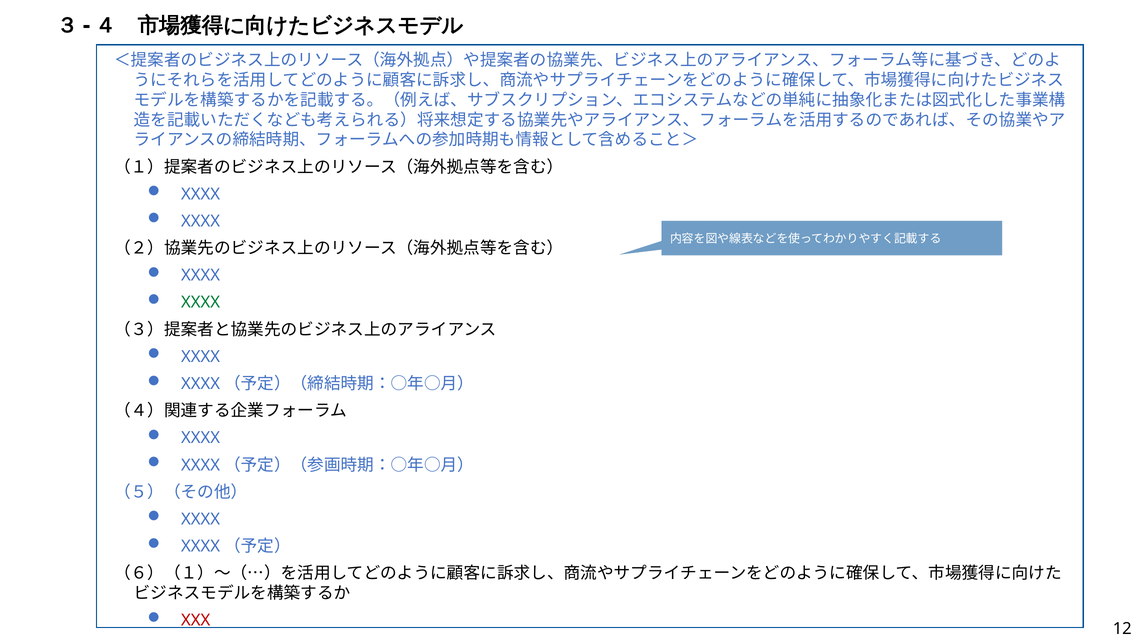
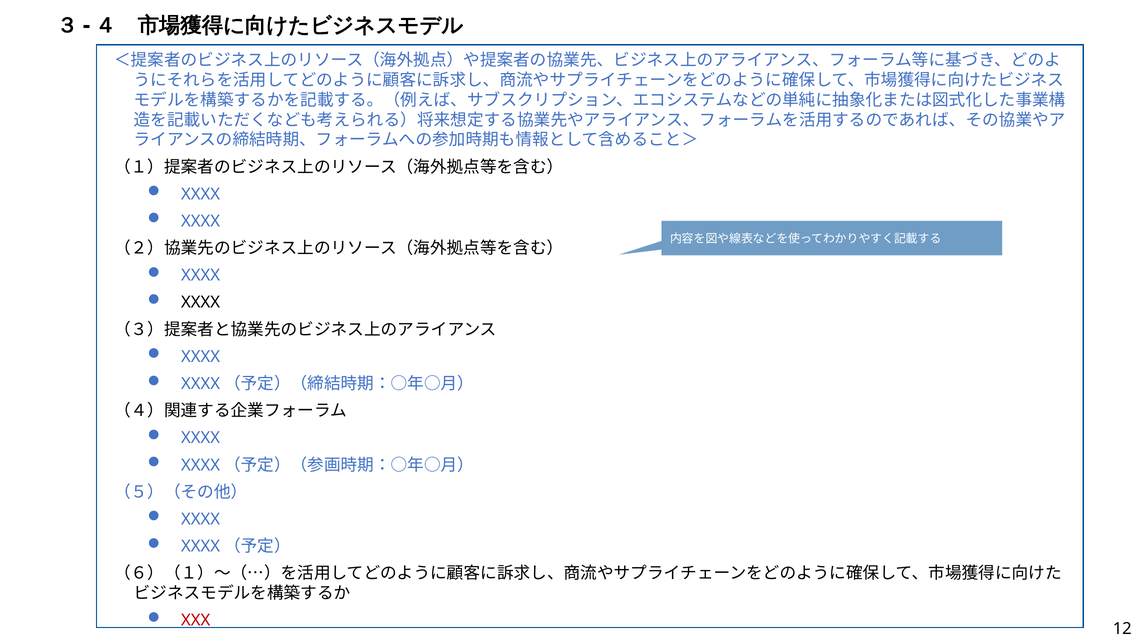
XXXX at (201, 303) colour: green -> black
